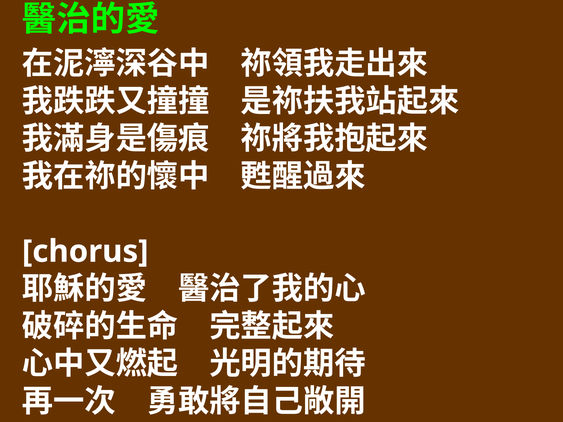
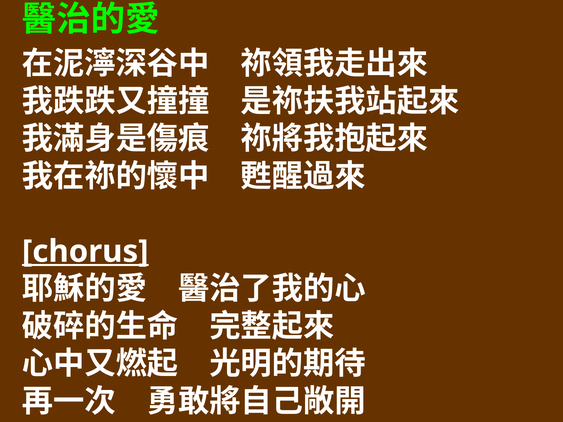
chorus underline: none -> present
